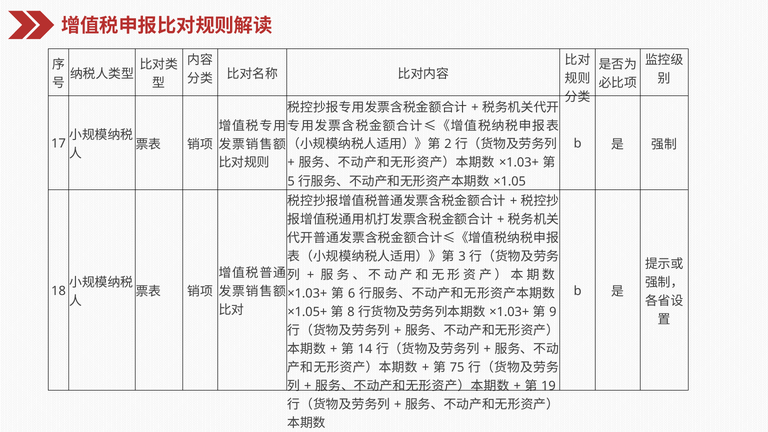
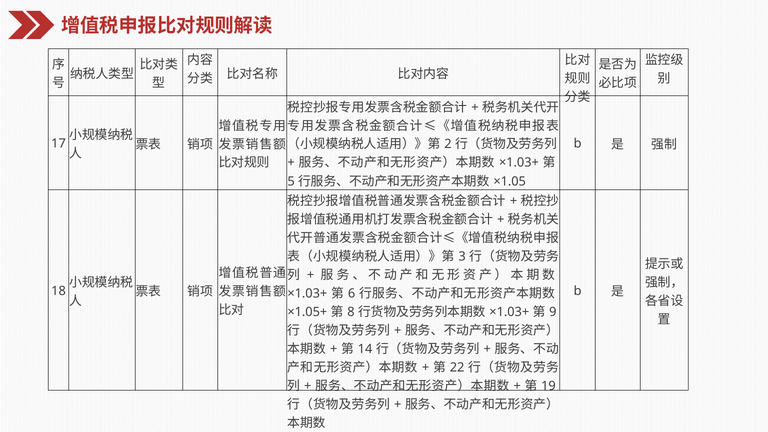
75: 75 -> 22
